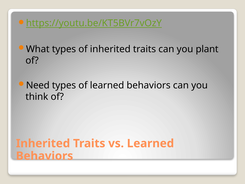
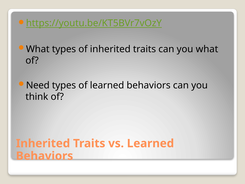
you plant: plant -> what
